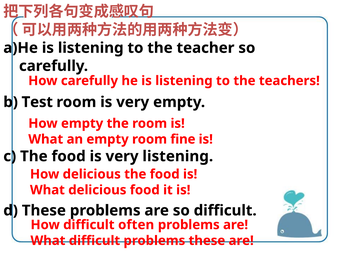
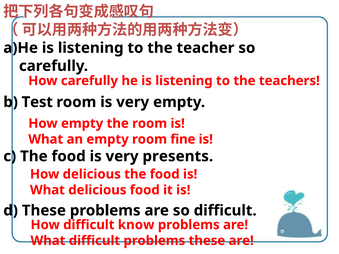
very listening: listening -> presents
often: often -> know
